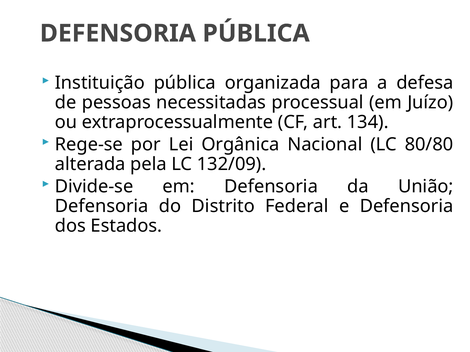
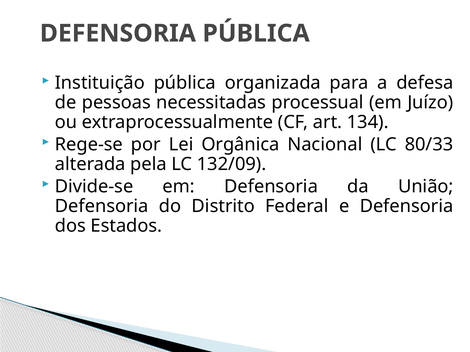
80/80: 80/80 -> 80/33
